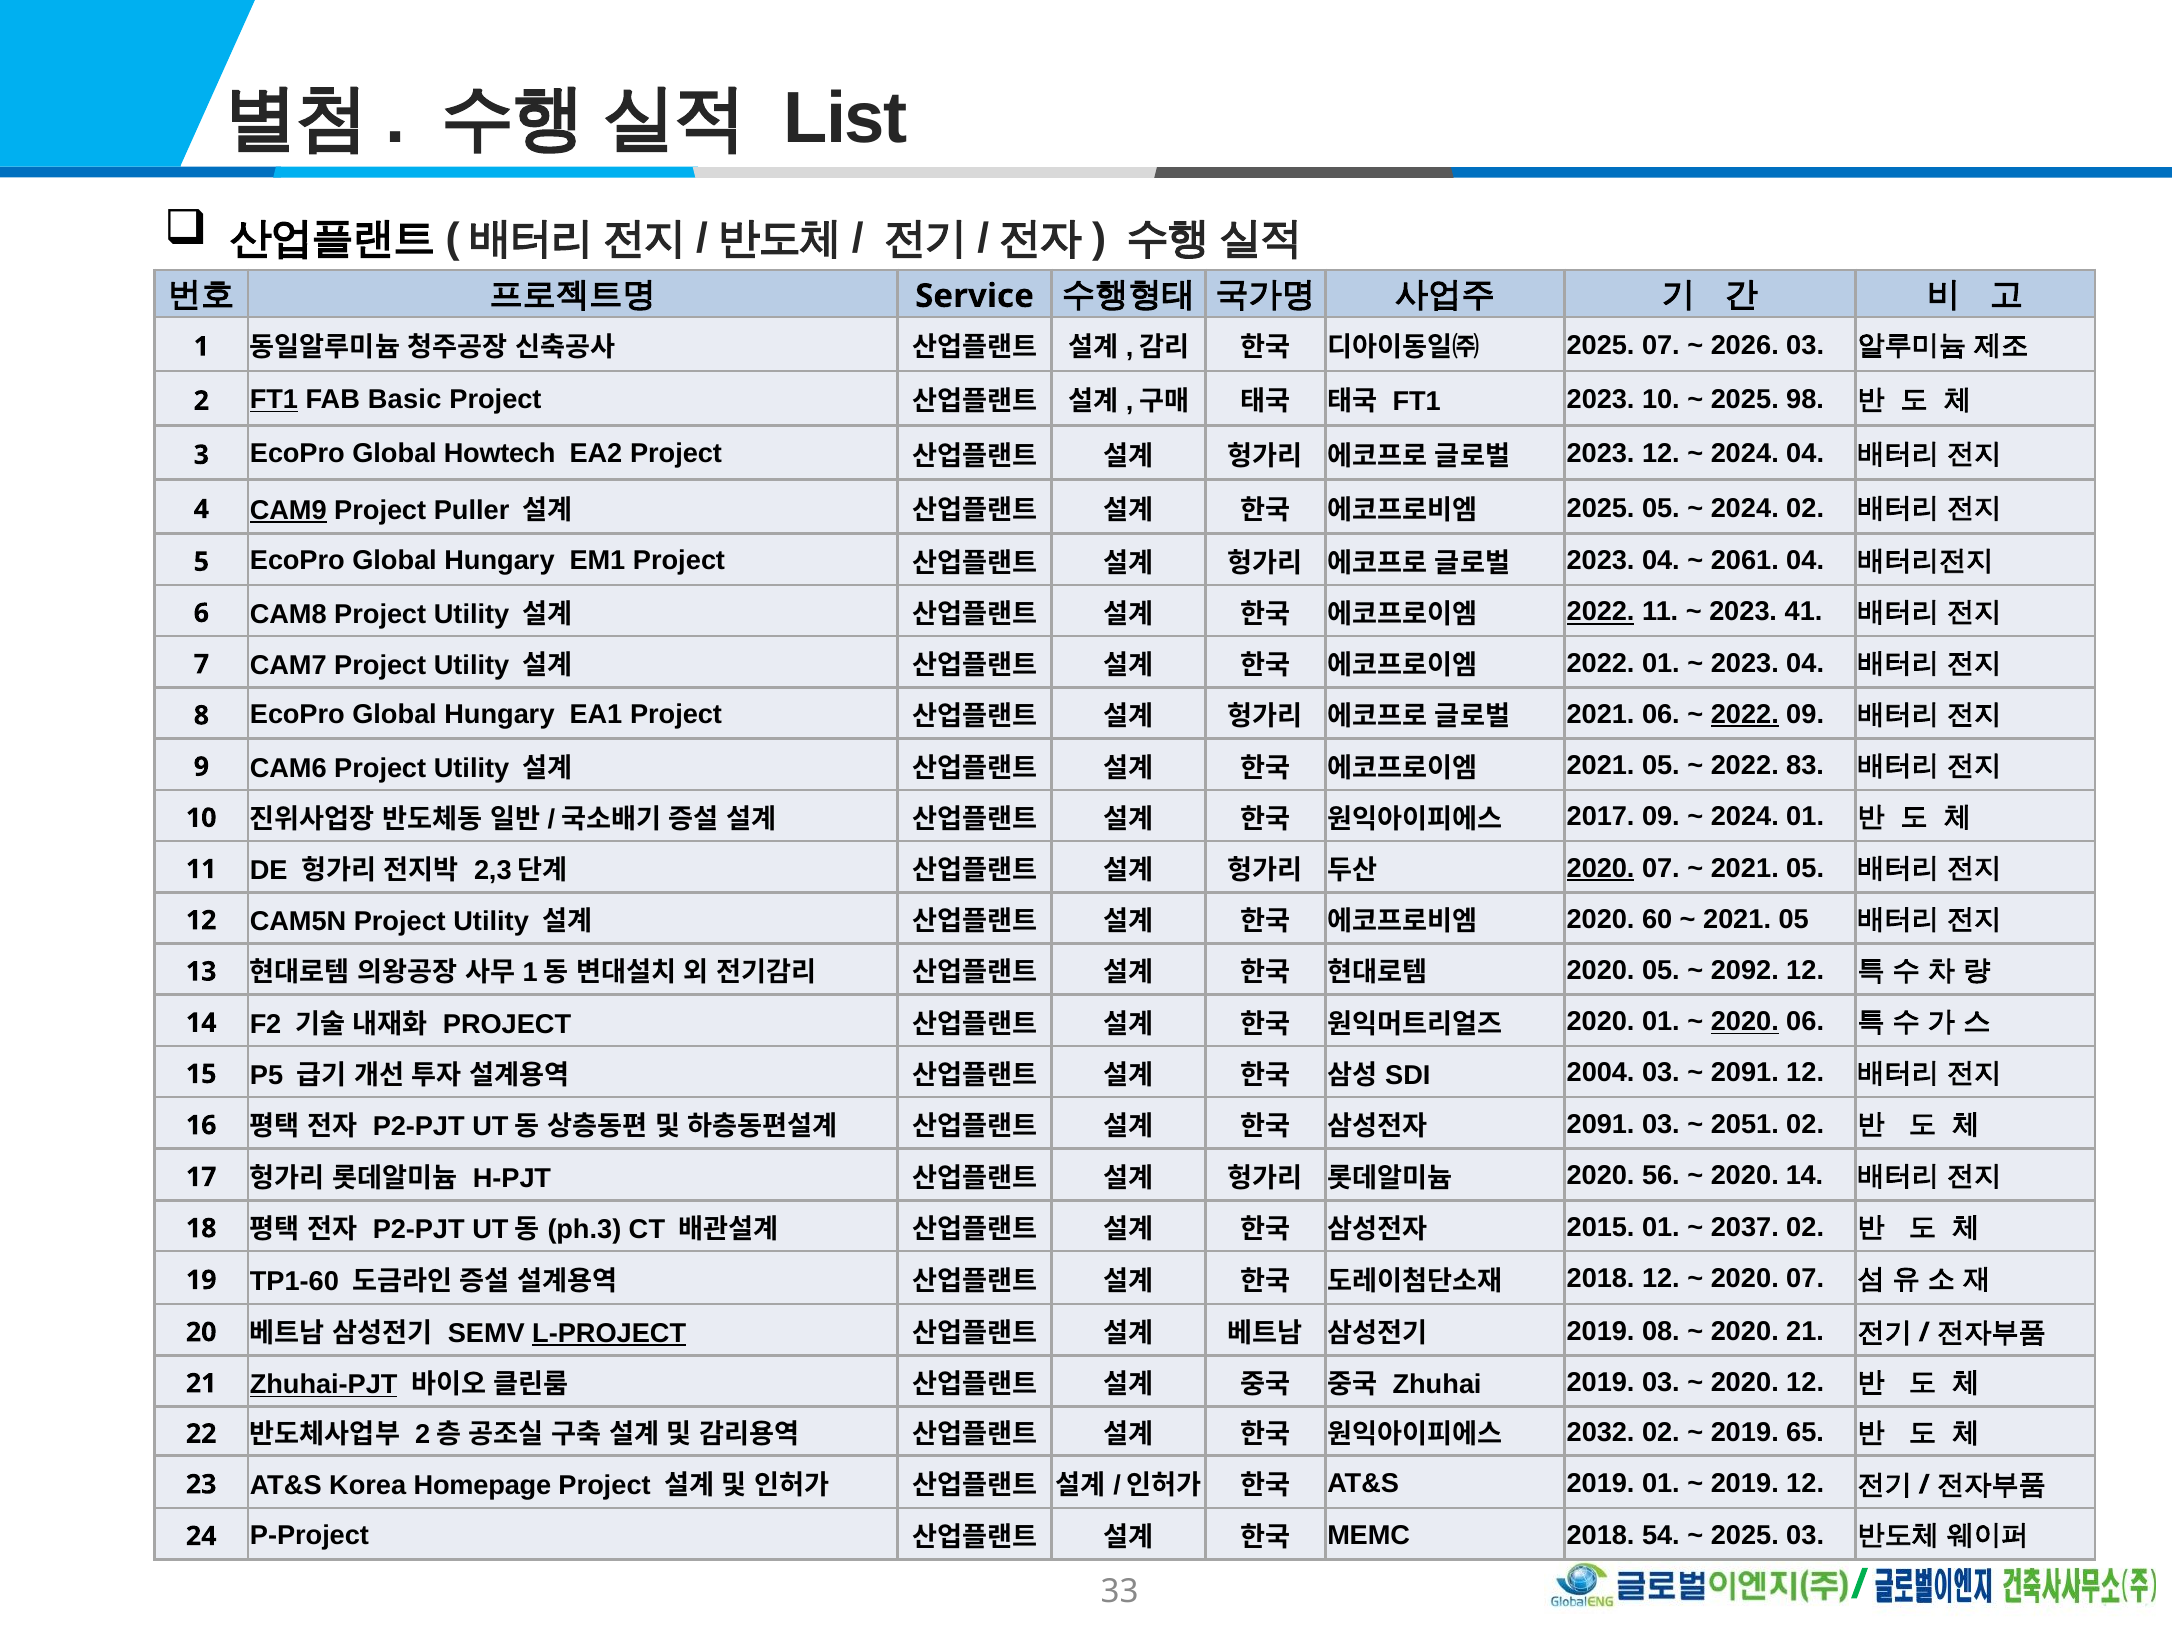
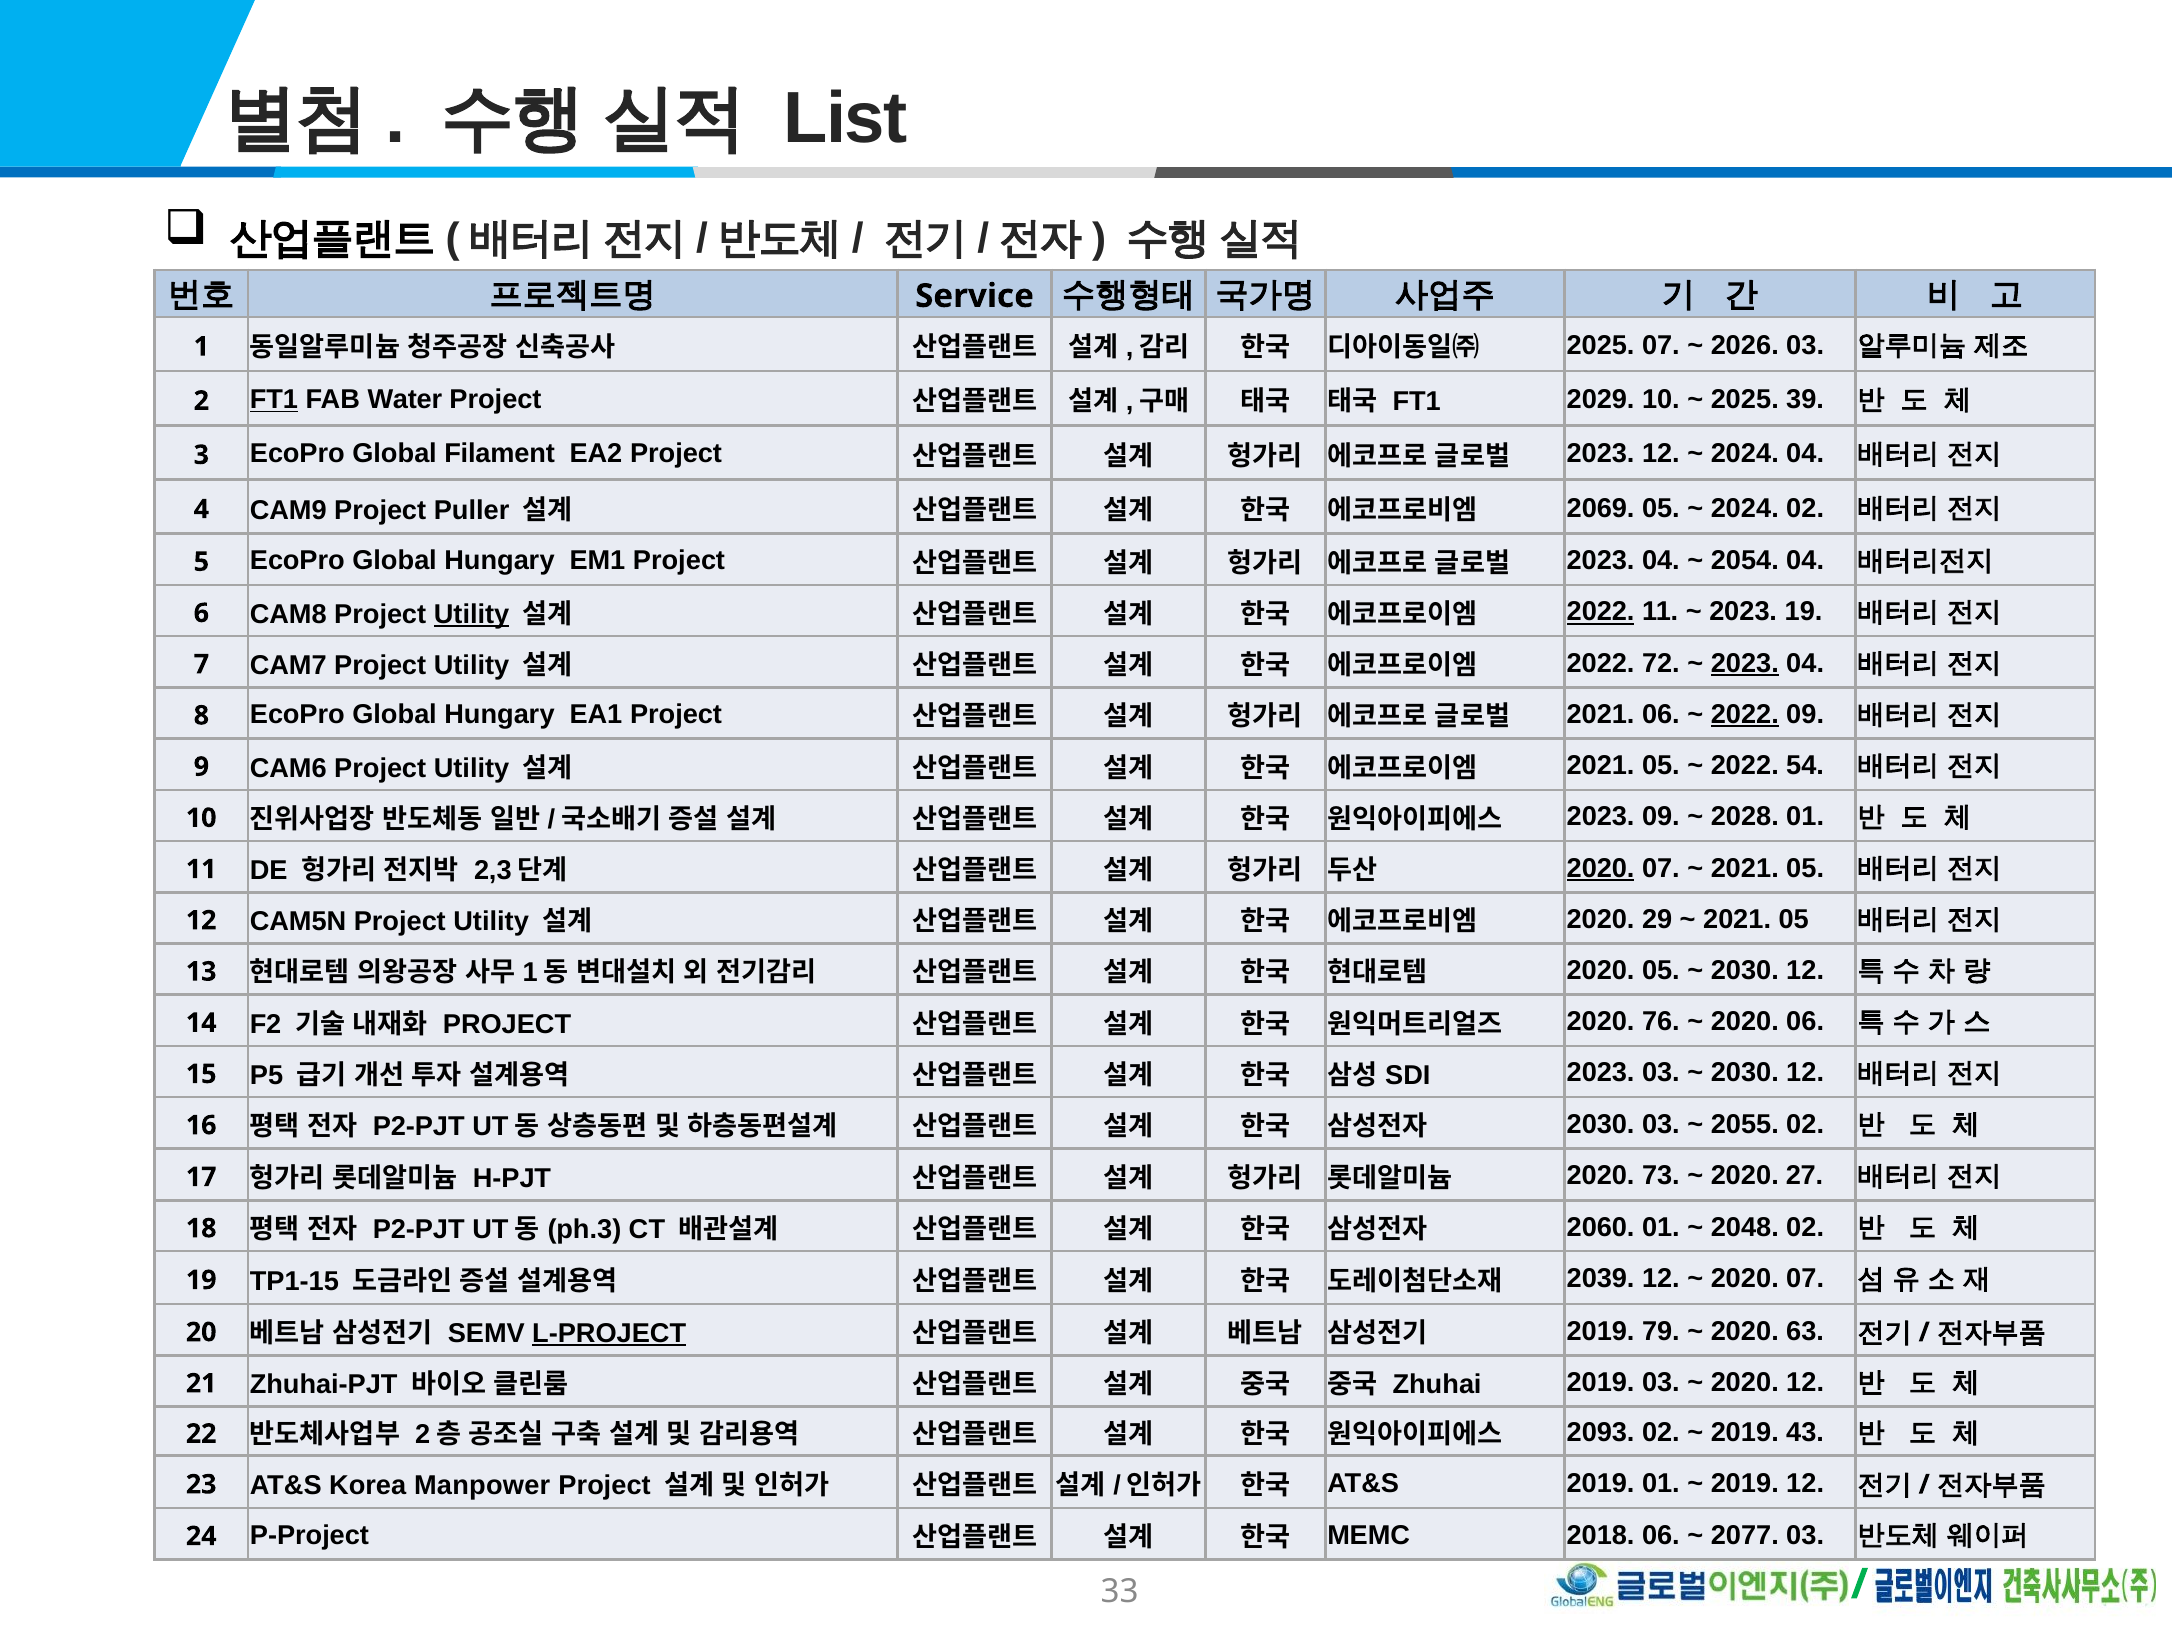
Basic: Basic -> Water
FT1 2023: 2023 -> 2029
98: 98 -> 39
Howtech: Howtech -> Filament
CAM9 underline: present -> none
2025 at (1601, 508): 2025 -> 2069
2061: 2061 -> 2054
Utility at (472, 614) underline: none -> present
2023 41: 41 -> 19
2022 01: 01 -> 72
2023 at (1745, 663) underline: none -> present
83: 83 -> 54
2017 at (1601, 817): 2017 -> 2023
2024 at (1745, 817): 2024 -> 2028
60: 60 -> 29
2092 at (1745, 971): 2092 -> 2030
2020 01: 01 -> 76
2020 at (1745, 1022) underline: present -> none
2004 at (1601, 1073): 2004 -> 2023
2091 at (1745, 1073): 2091 -> 2030
2091 at (1601, 1124): 2091 -> 2030
2051: 2051 -> 2055
56: 56 -> 73
2020 14: 14 -> 27
2015: 2015 -> 2060
2037: 2037 -> 2048
TP1-60: TP1-60 -> TP1-15
2018 at (1601, 1279): 2018 -> 2039
08: 08 -> 79
2020 21: 21 -> 63
Zhuhai-PJT underline: present -> none
2032: 2032 -> 2093
65: 65 -> 43
Homepage: Homepage -> Manpower
2018 54: 54 -> 06
2025 at (1745, 1535): 2025 -> 2077
